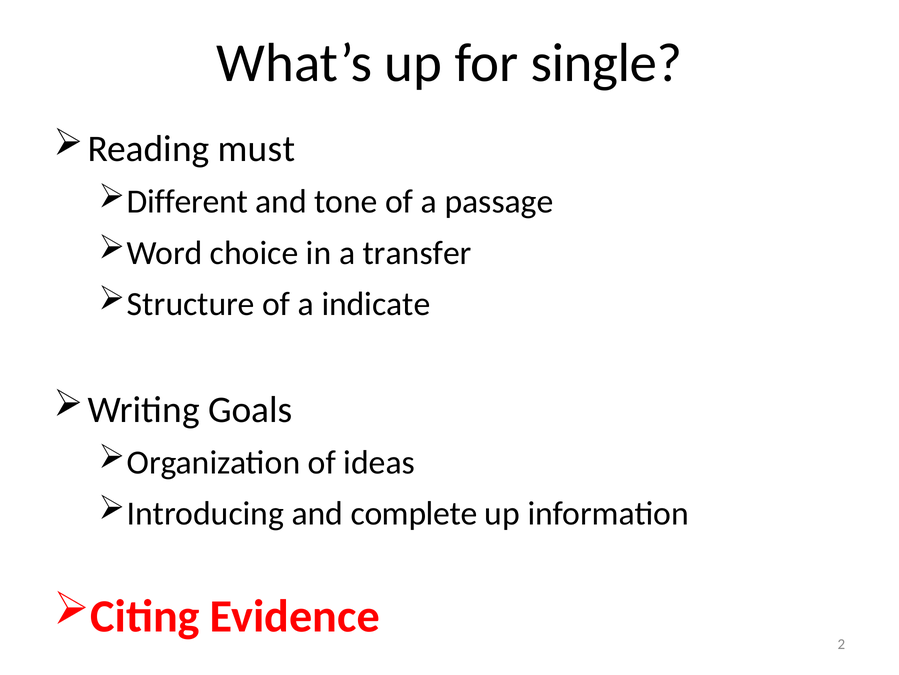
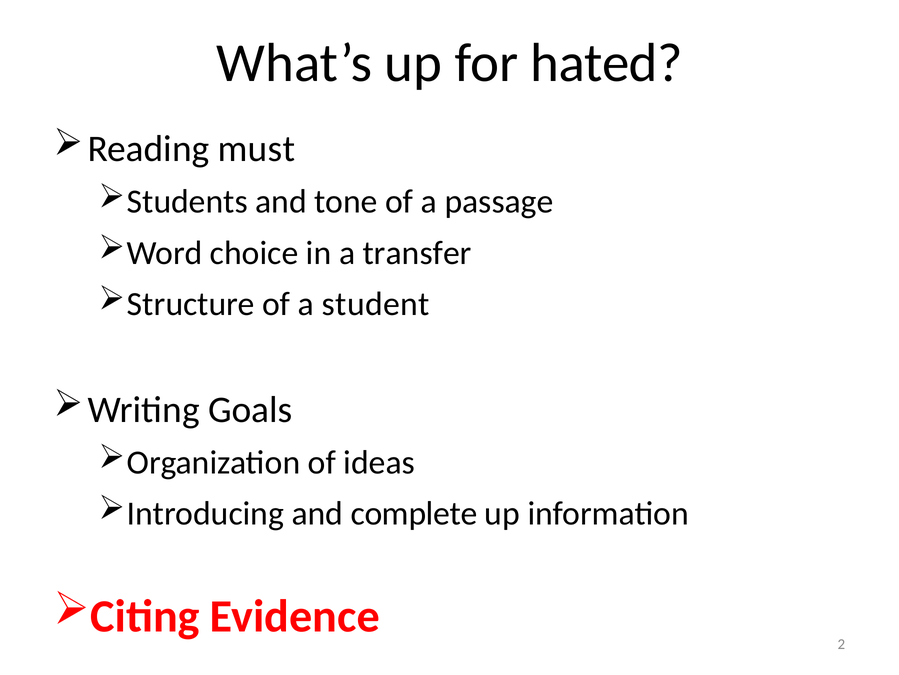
single: single -> hated
Different: Different -> Students
indicate: indicate -> student
